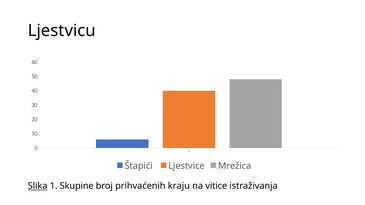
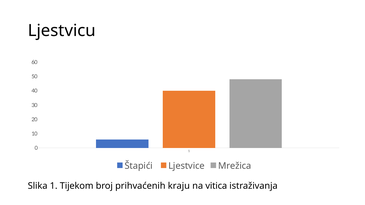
Slika underline: present -> none
Skupine: Skupine -> Tijekom
vitice: vitice -> vitica
